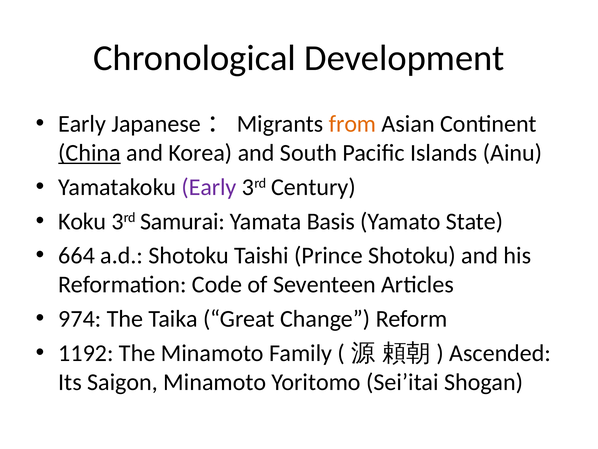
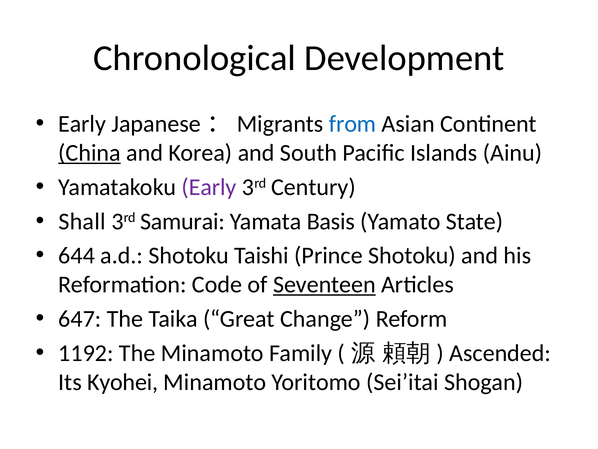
from colour: orange -> blue
Koku: Koku -> Shall
664: 664 -> 644
Seventeen underline: none -> present
974: 974 -> 647
Saigon: Saigon -> Kyohei
